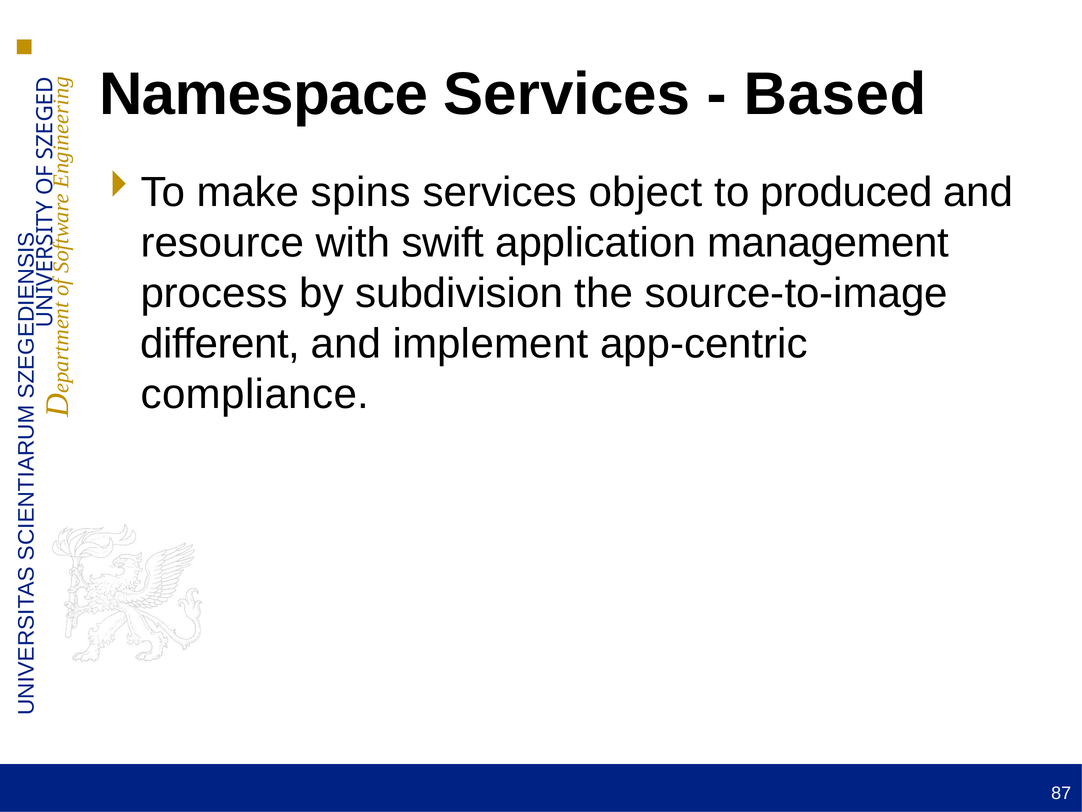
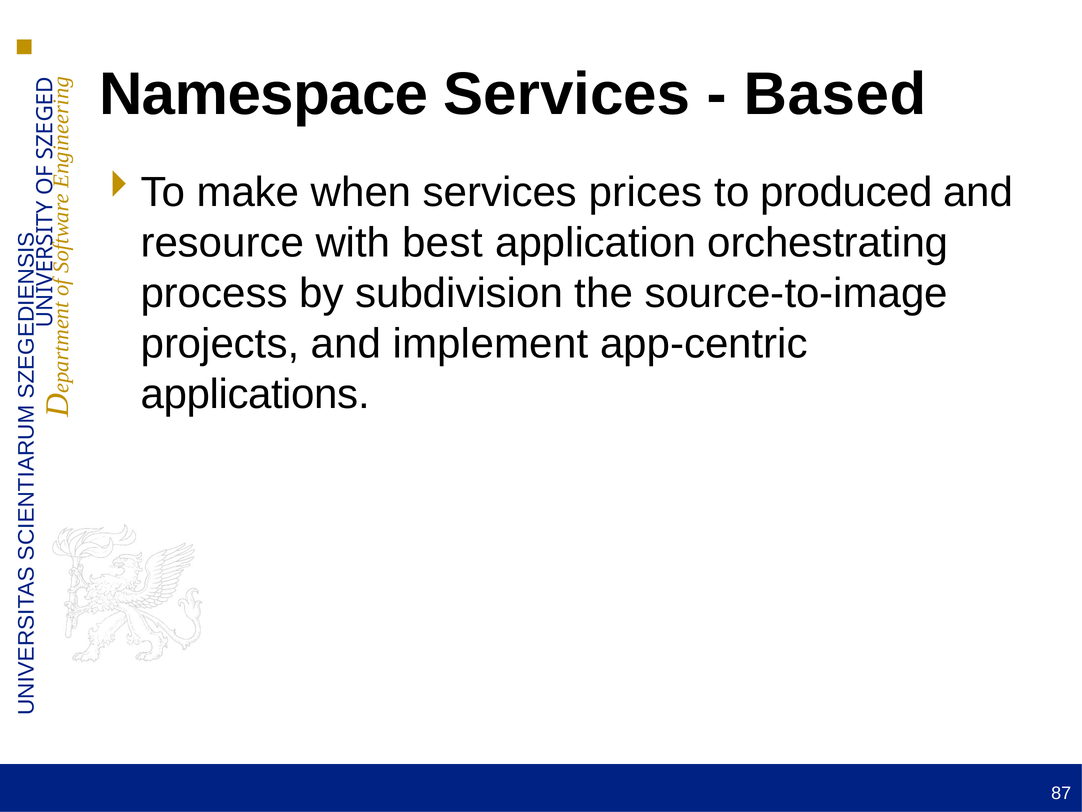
spins: spins -> when
object: object -> prices
swift: swift -> best
management: management -> orchestrating
different: different -> projects
compliance: compliance -> applications
